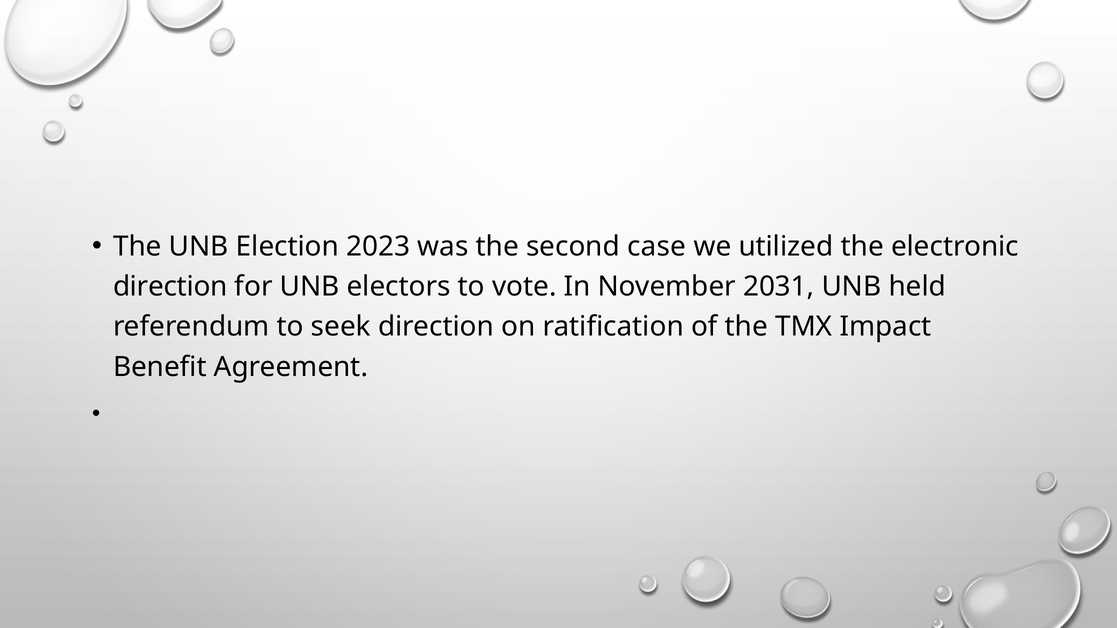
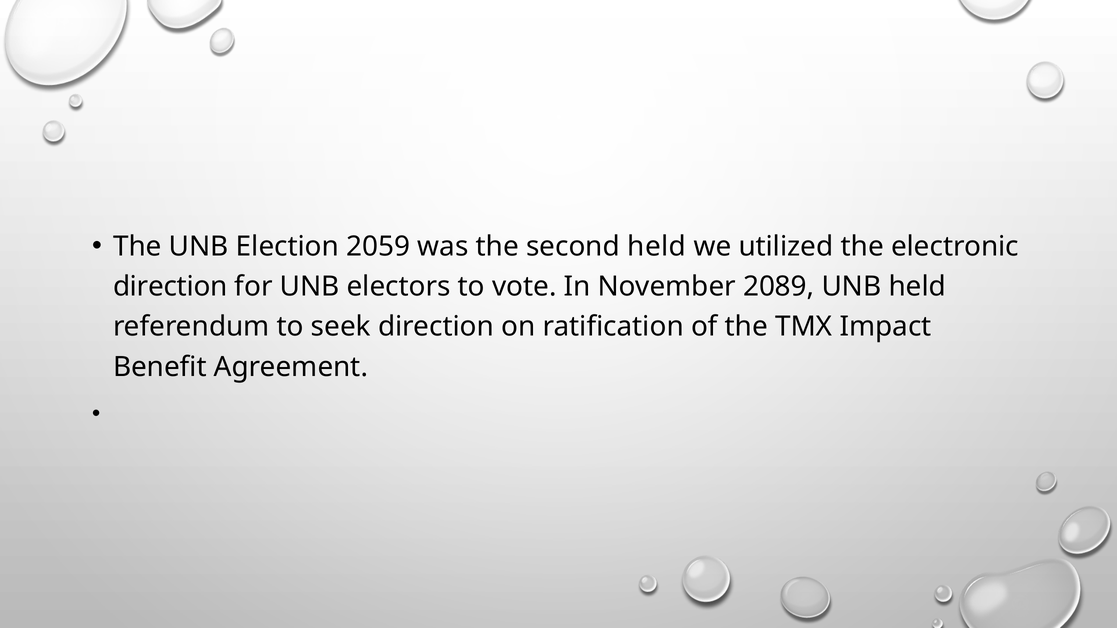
2023: 2023 -> 2059
second case: case -> held
2031: 2031 -> 2089
